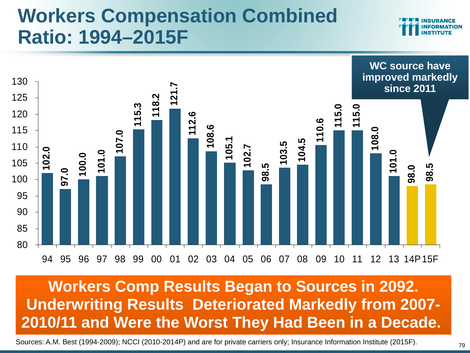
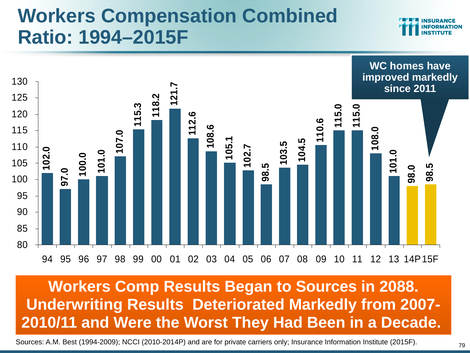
source: source -> homes
2092: 2092 -> 2088
